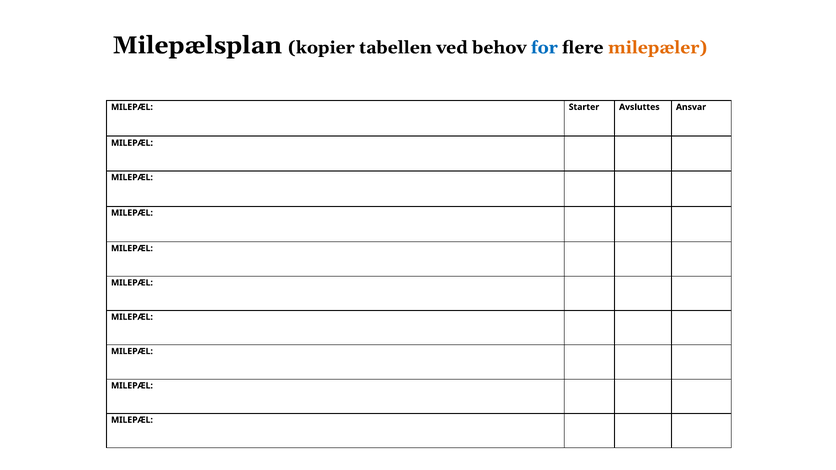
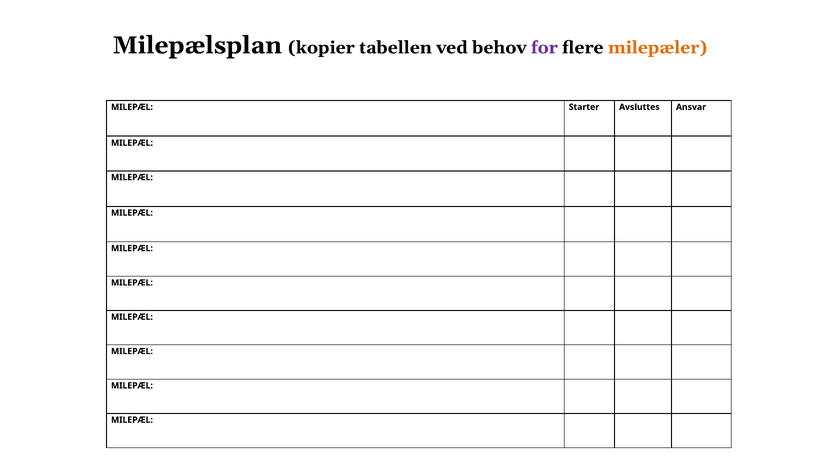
for colour: blue -> purple
